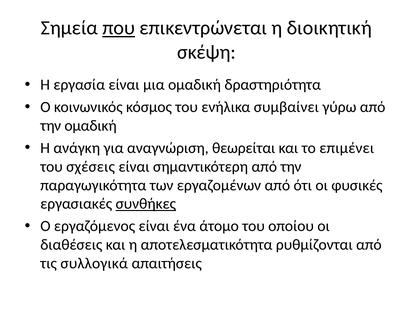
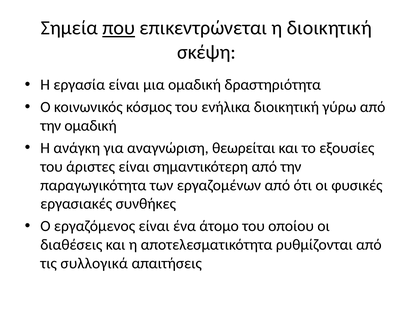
ενήλικα συμβαίνει: συμβαίνει -> διοικητική
επιμένει: επιμένει -> εξουσίες
σχέσεις: σχέσεις -> άριστες
συνθήκες underline: present -> none
